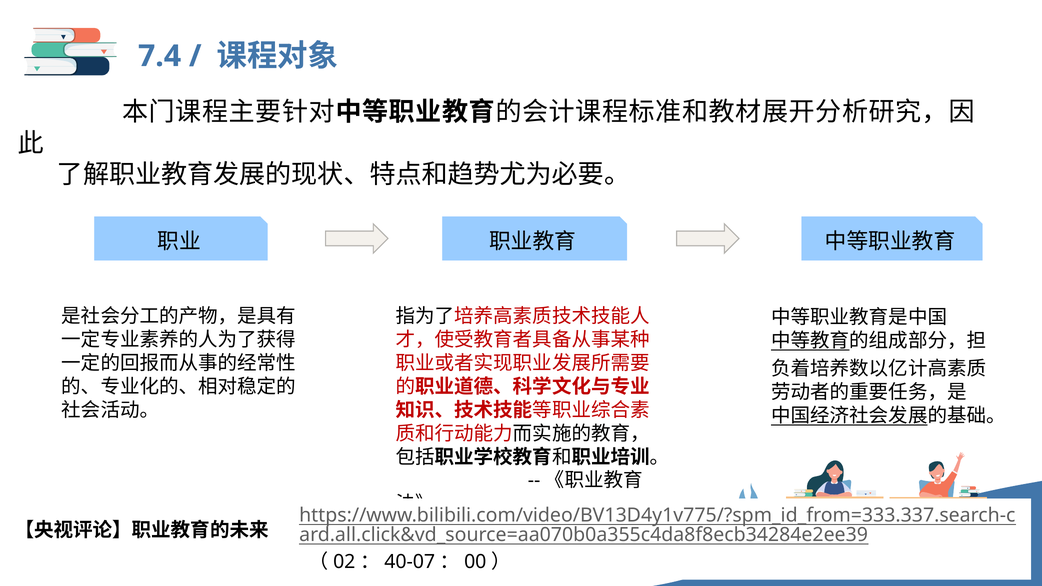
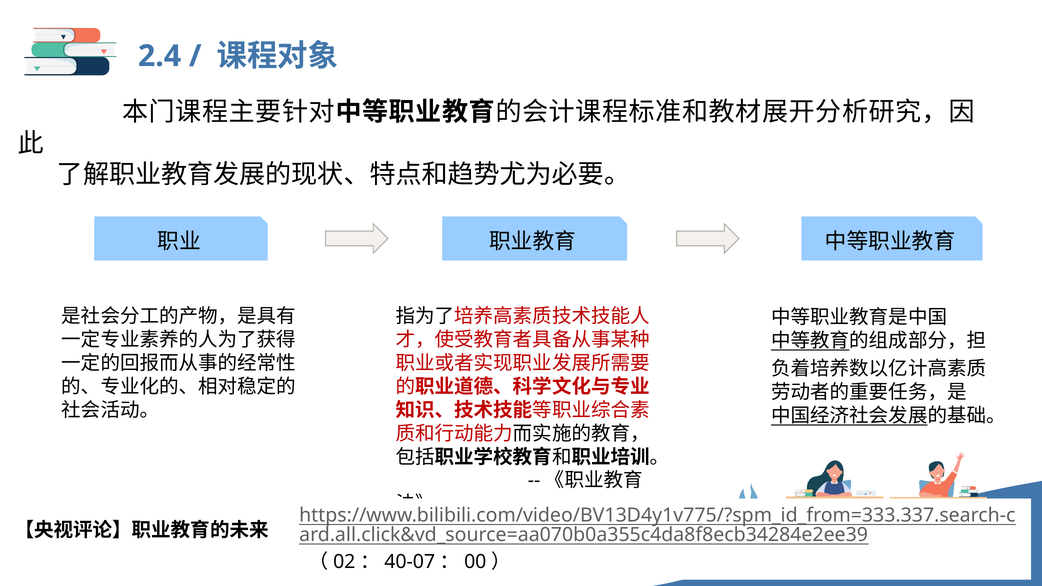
7.4: 7.4 -> 2.4
